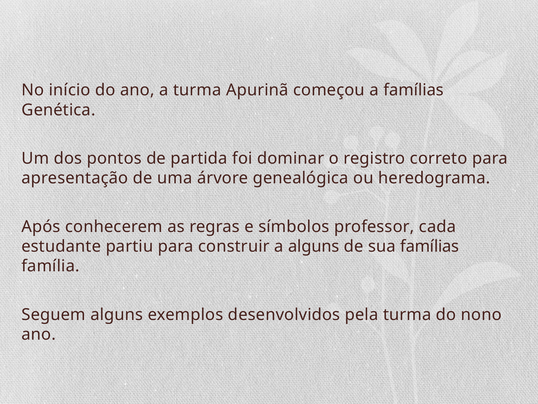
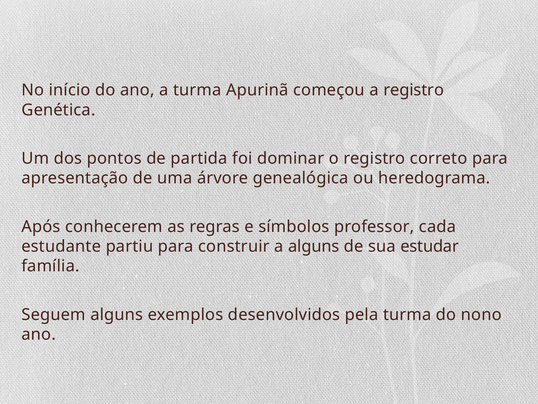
a famílias: famílias -> registro
sua famílias: famílias -> estudar
